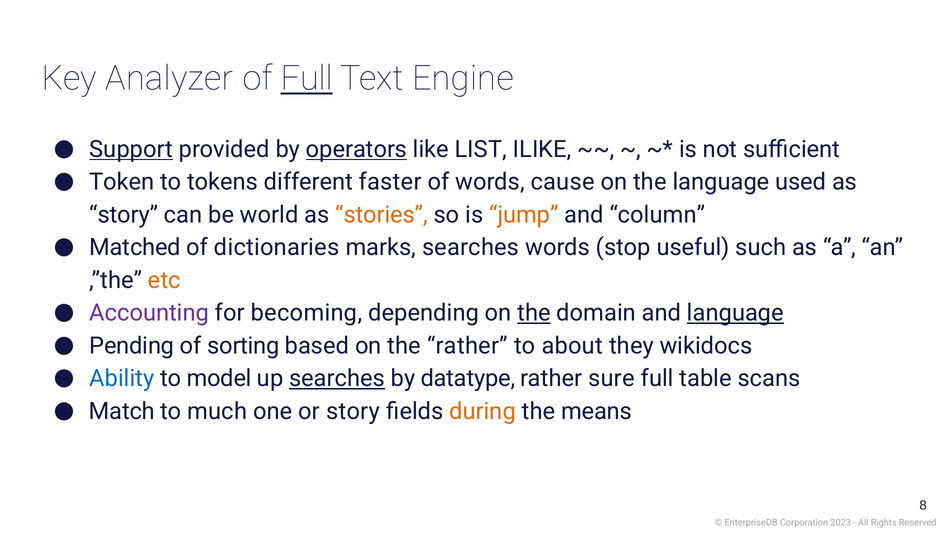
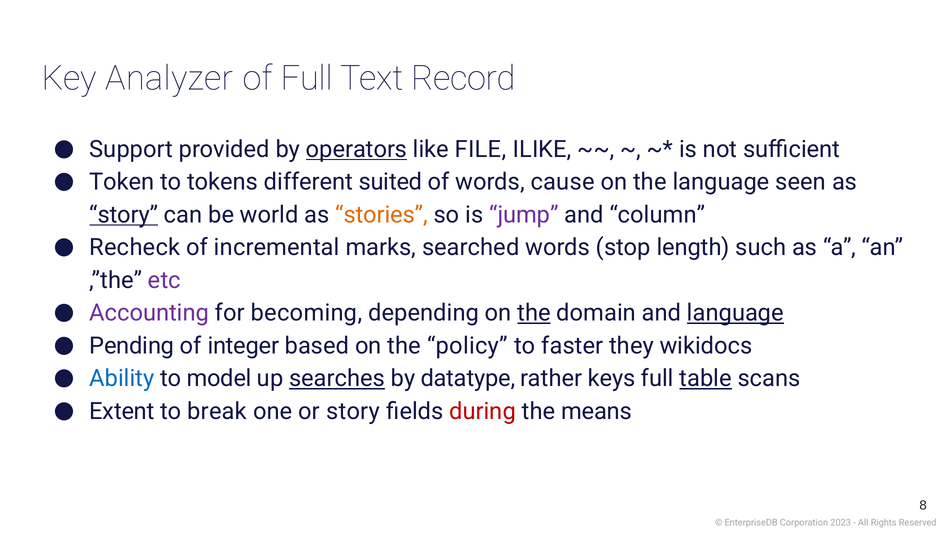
Full at (307, 79) underline: present -> none
Engine: Engine -> Record
Support underline: present -> none
LIST: LIST -> FILE
faster: faster -> suited
used: used -> seen
story at (124, 215) underline: none -> present
jump colour: orange -> purple
Matched: Matched -> Recheck
dictionaries: dictionaries -> incremental
marks searches: searches -> searched
useful: useful -> length
etc colour: orange -> purple
sorting: sorting -> integer
the rather: rather -> policy
about: about -> faster
sure: sure -> keys
table underline: none -> present
Match: Match -> Extent
much: much -> break
during colour: orange -> red
